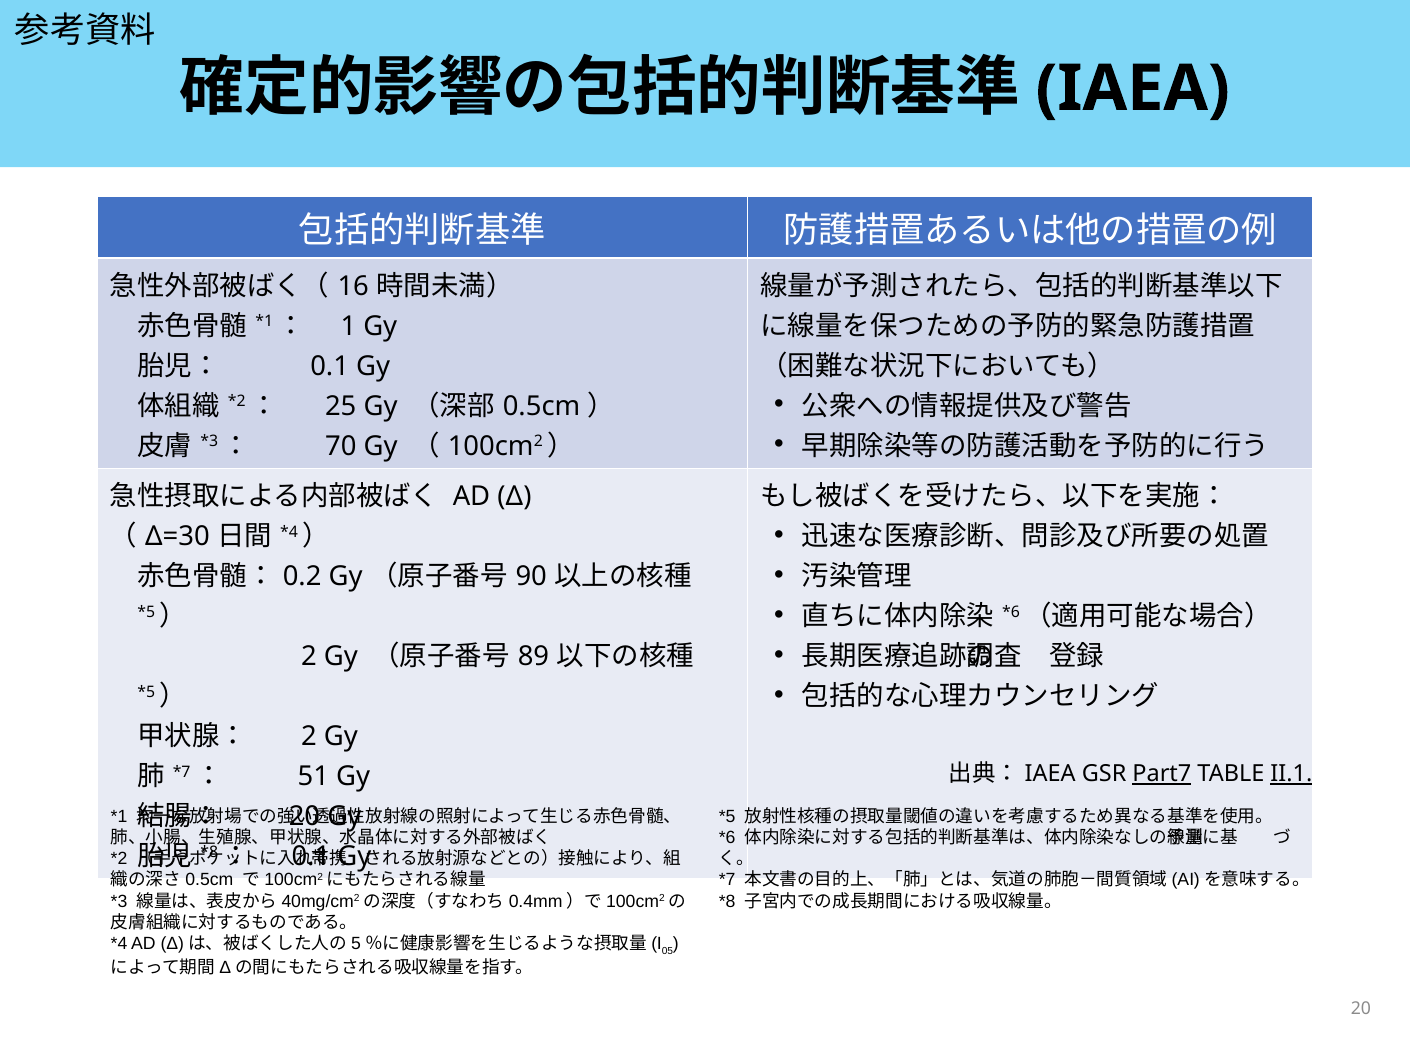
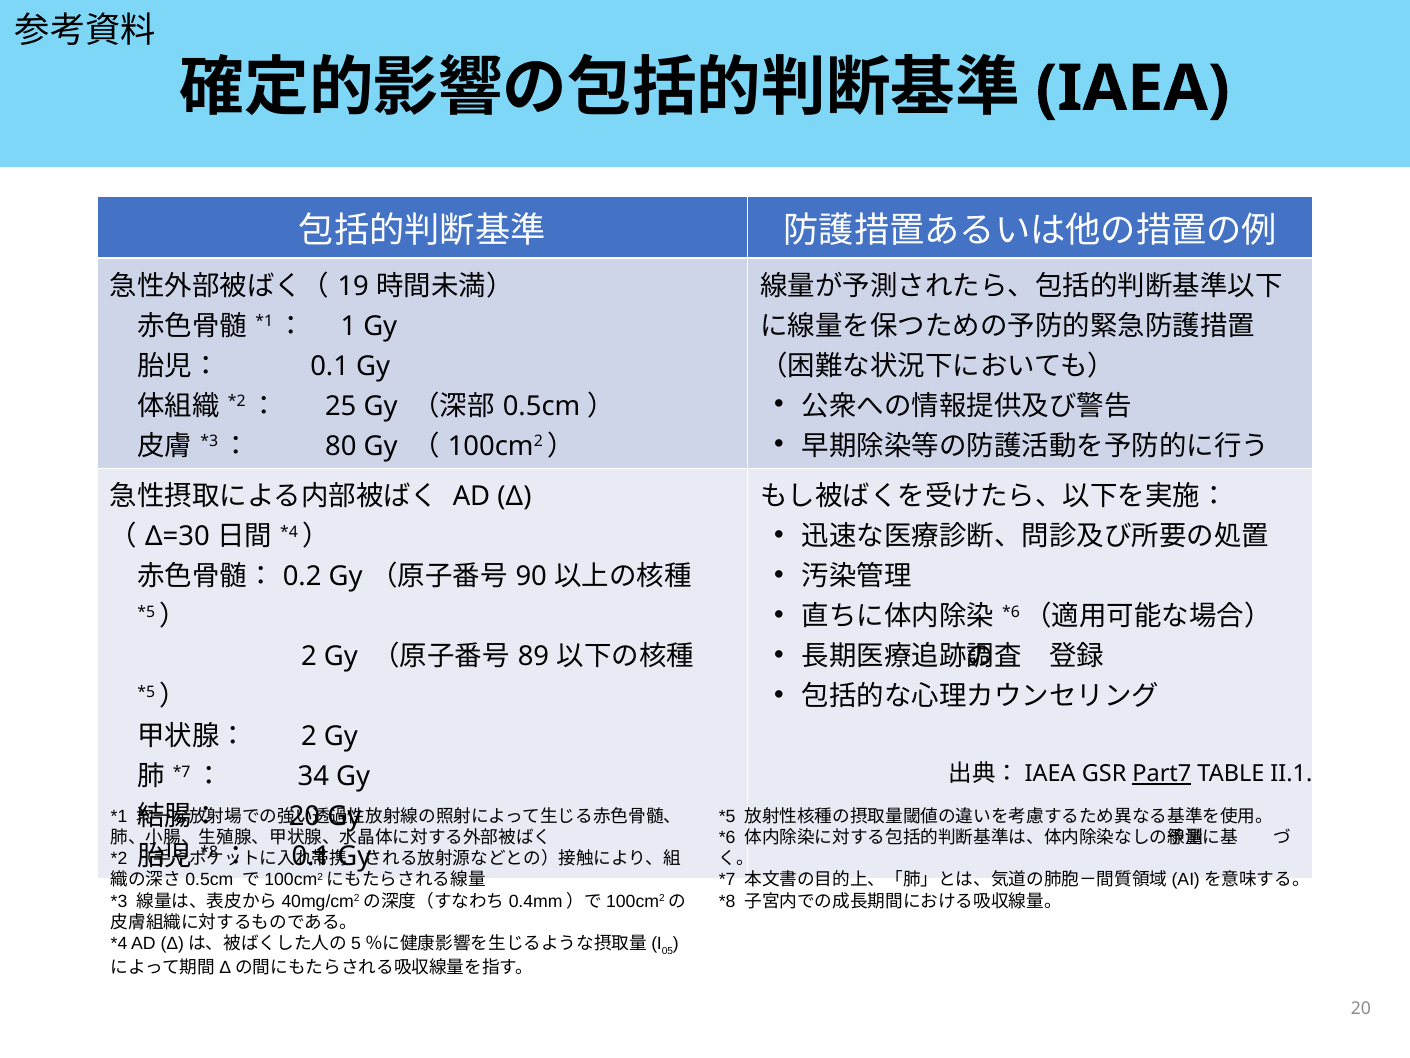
16: 16 -> 19
70: 70 -> 80
II.1 underline: present -> none
51: 51 -> 34
